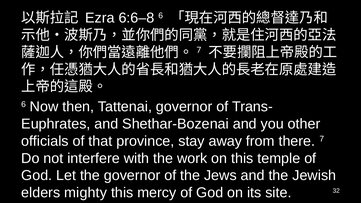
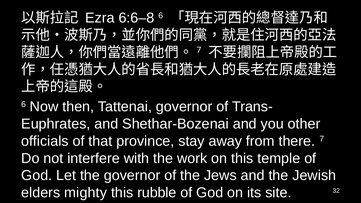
mercy: mercy -> rubble
